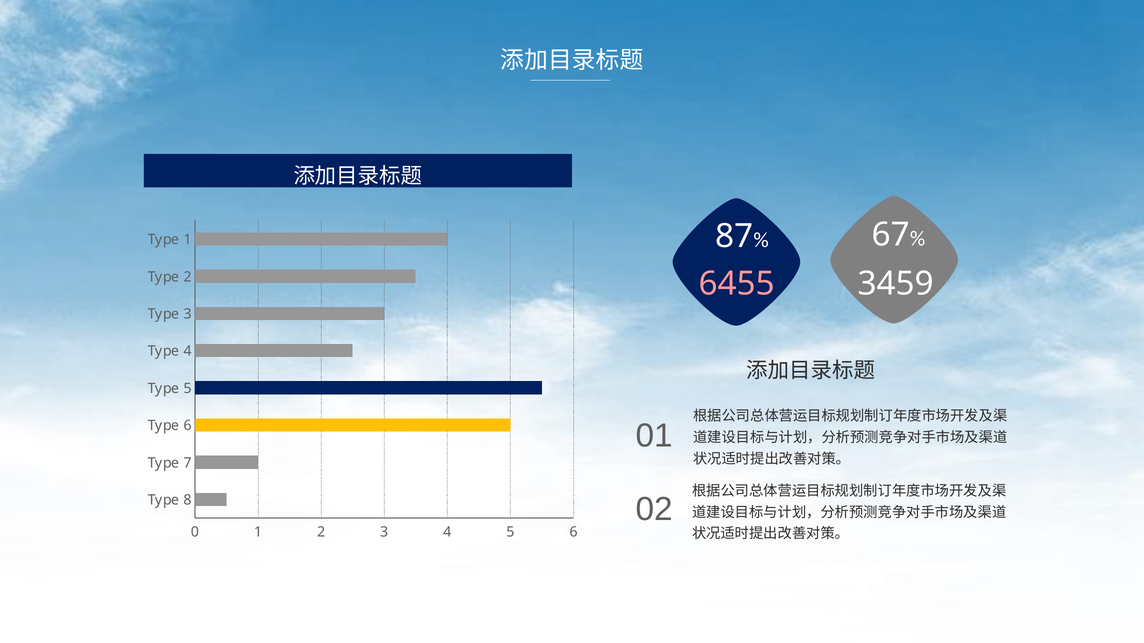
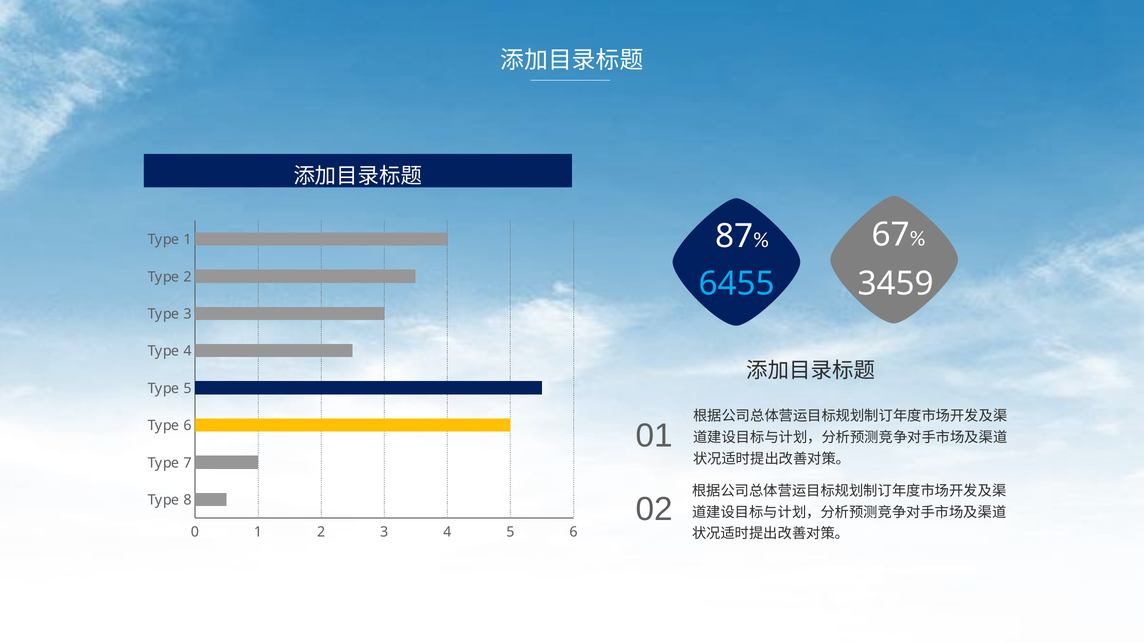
6455 colour: pink -> light blue
